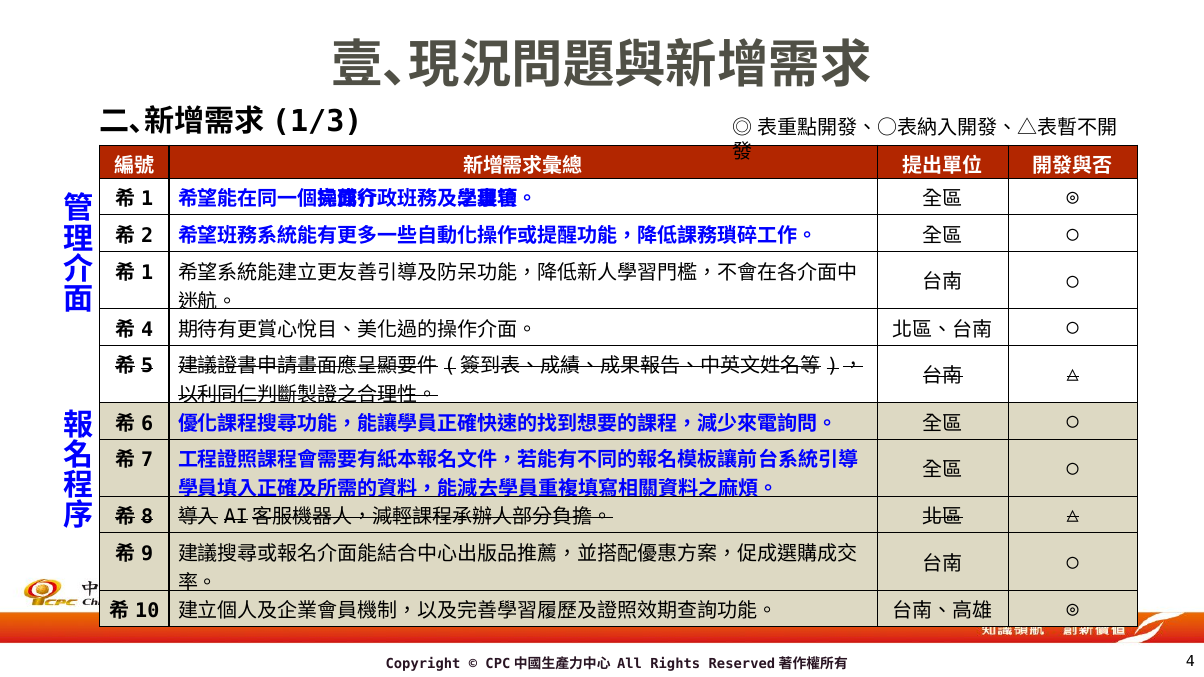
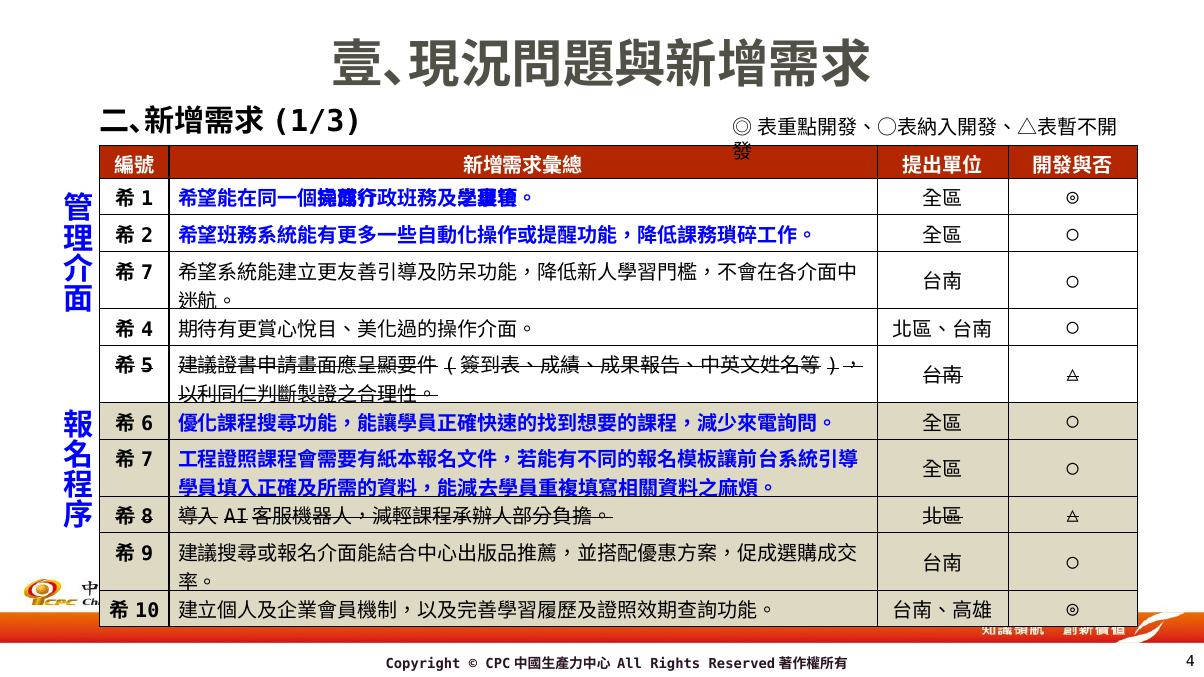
1 at (147, 273): 1 -> 7
